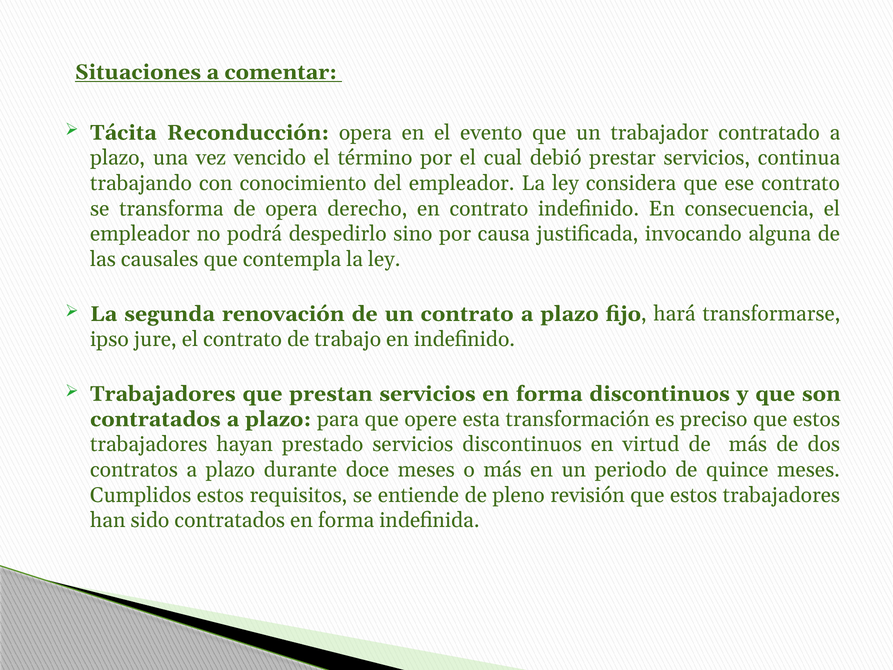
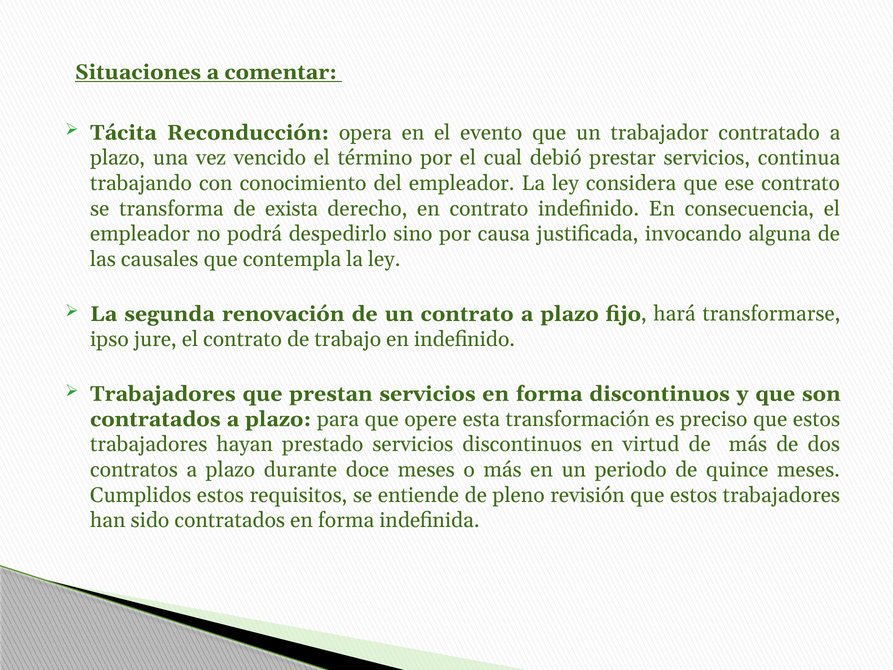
de opera: opera -> exista
